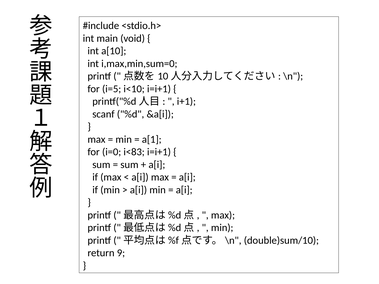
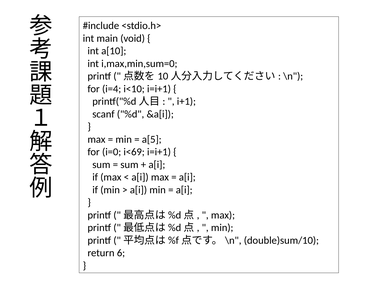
i=5: i=5 -> i=4
a[1: a[1 -> a[5
i<83: i<83 -> i<69
9: 9 -> 6
